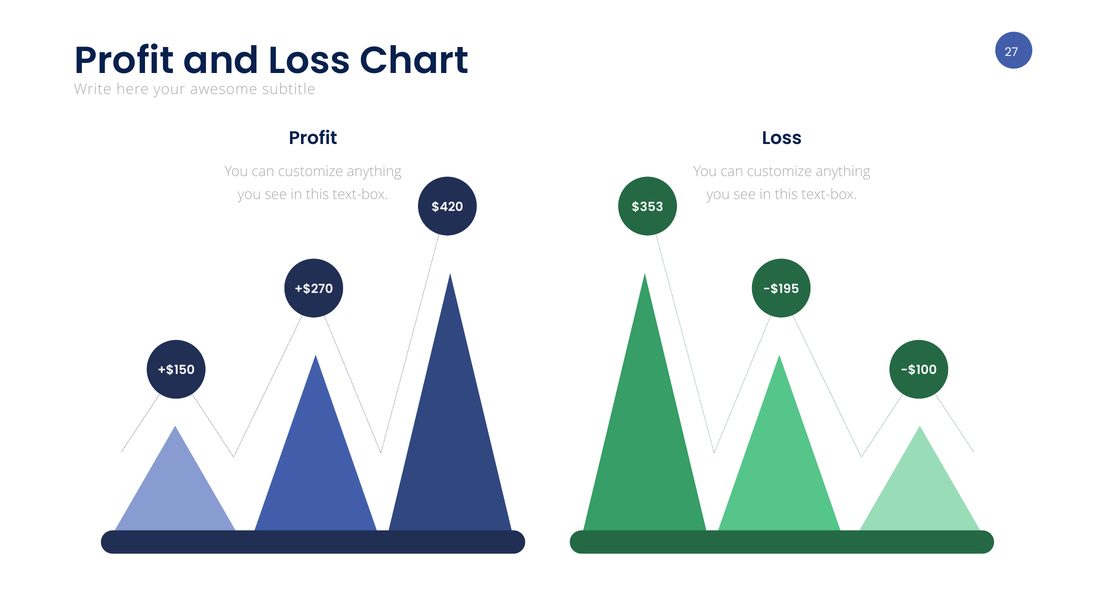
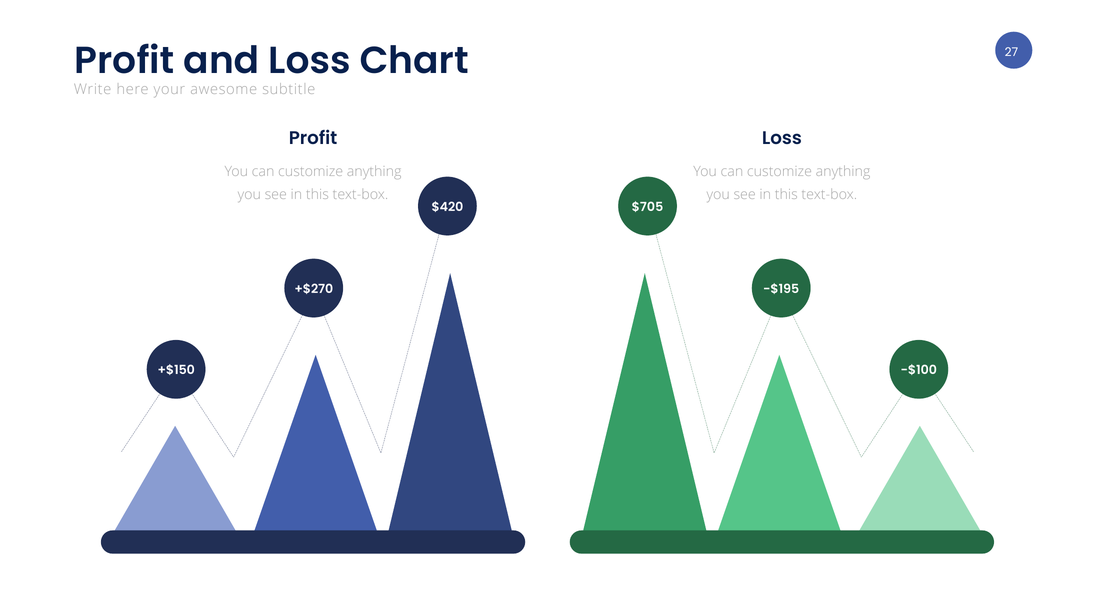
$353: $353 -> $705
